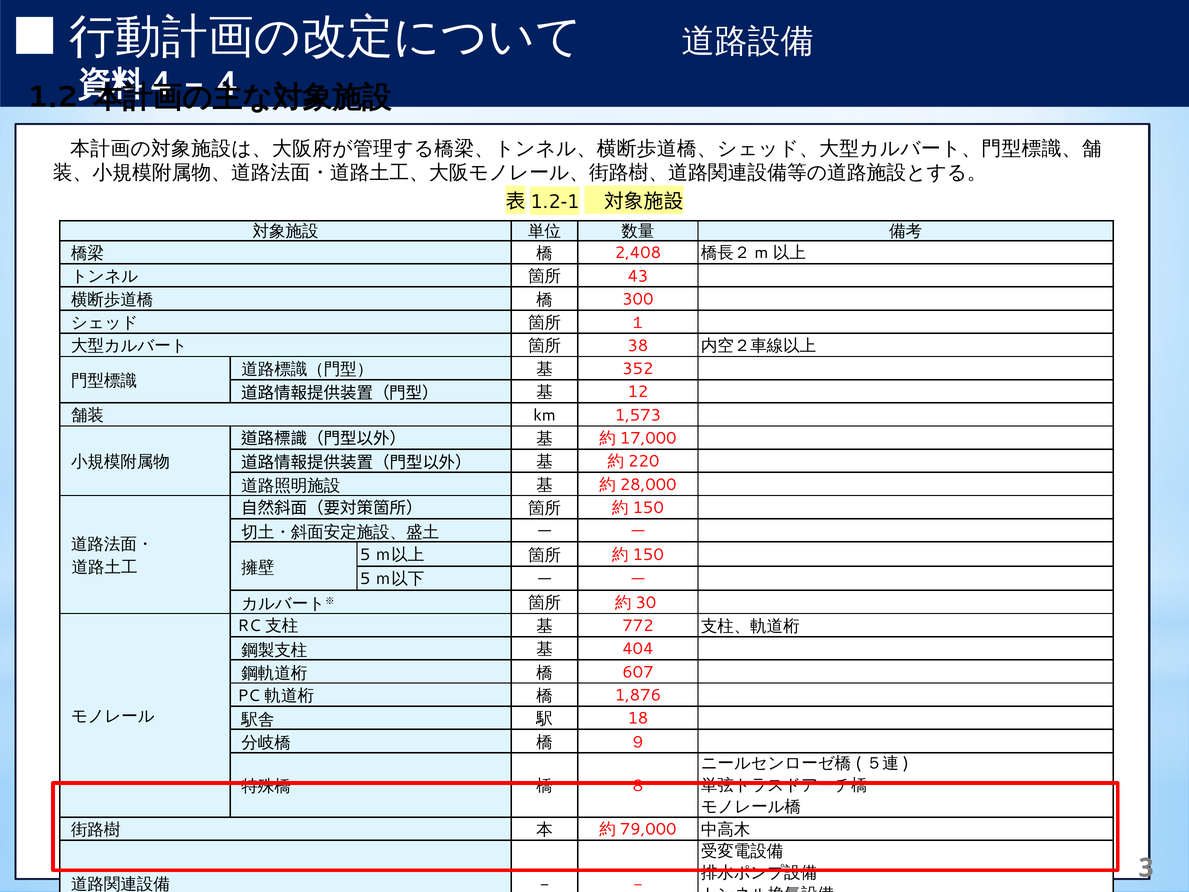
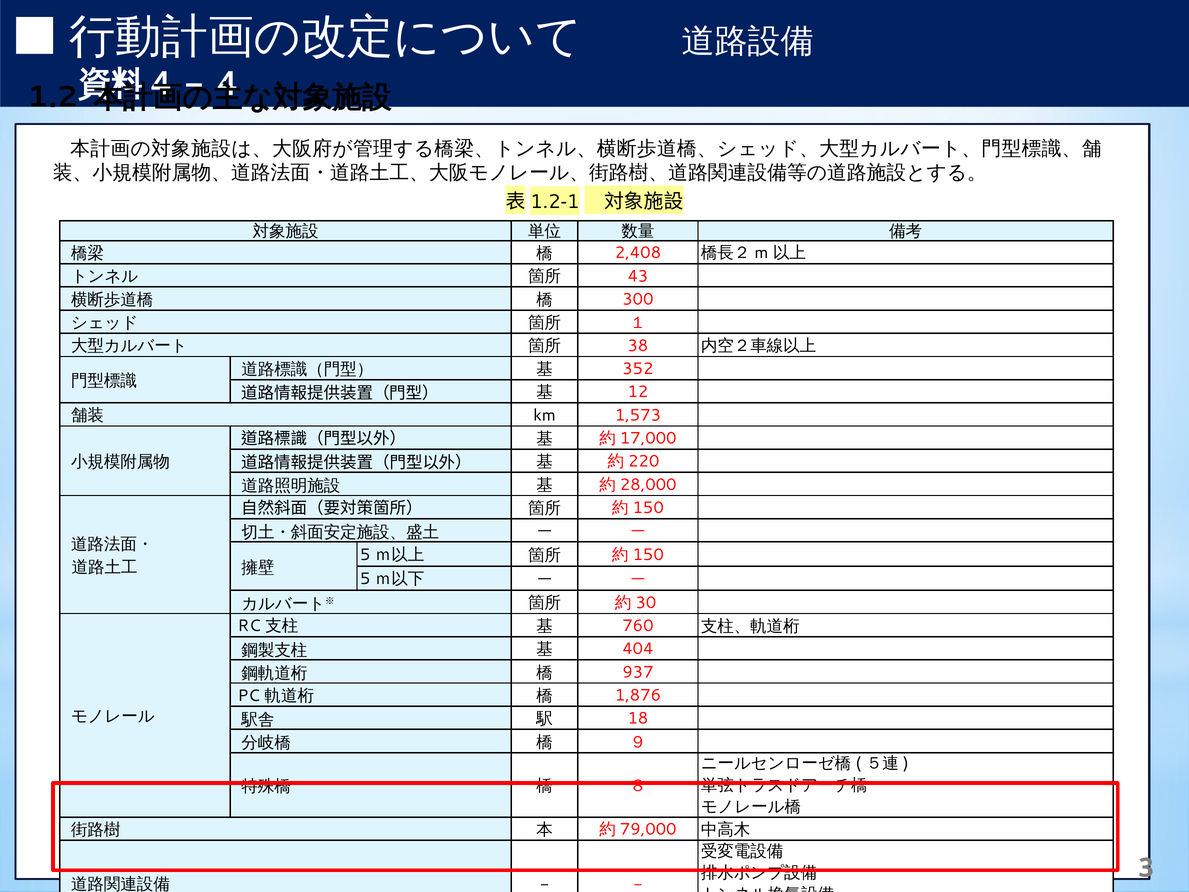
772: 772 -> 760
607: 607 -> 937
